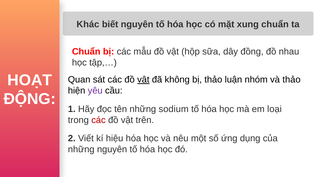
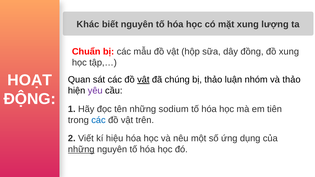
xung chuẩn: chuẩn -> lượng
đồ nhau: nhau -> xung
không: không -> chúng
loại: loại -> tiên
các at (98, 120) colour: red -> blue
những at (81, 149) underline: none -> present
